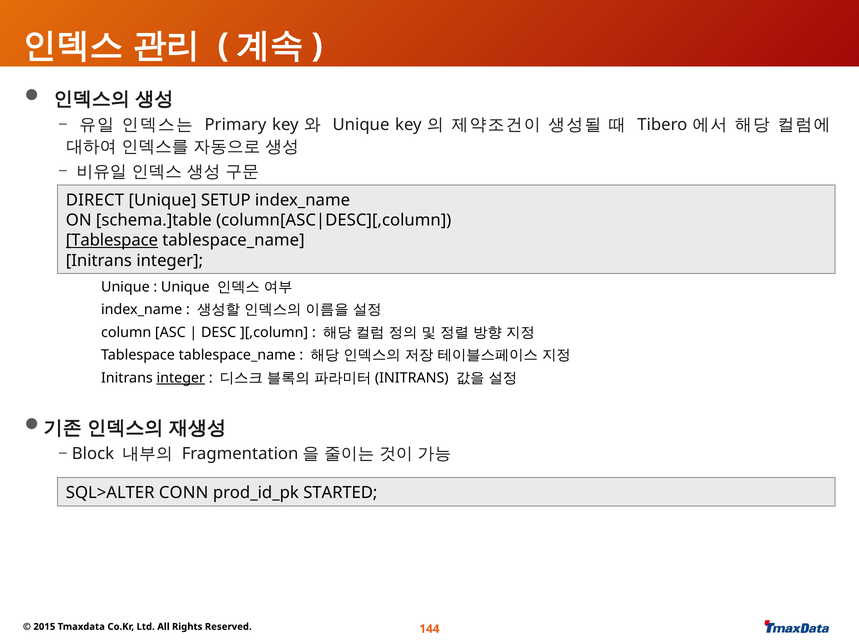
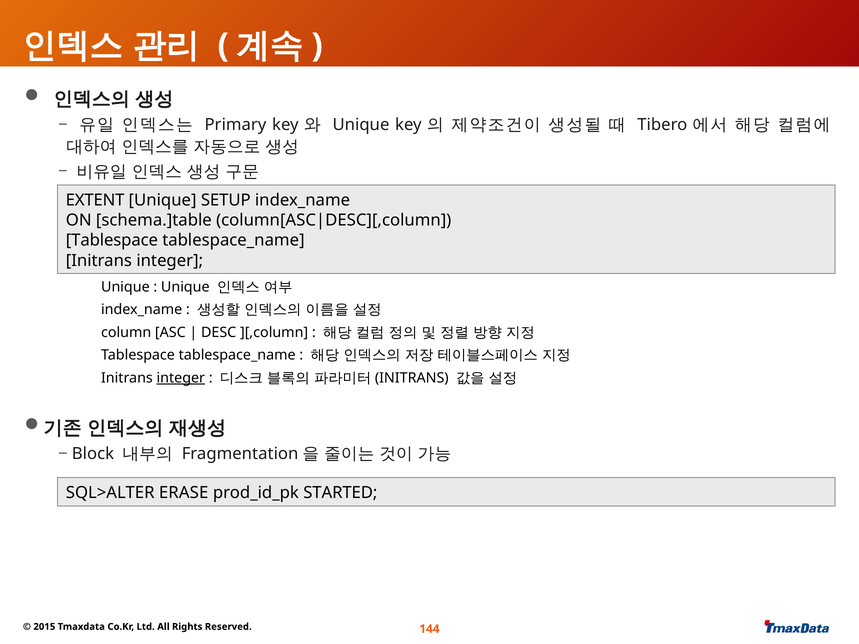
DIRECT: DIRECT -> EXTENT
Tablespace underline: present -> none
CONN: CONN -> ERASE
